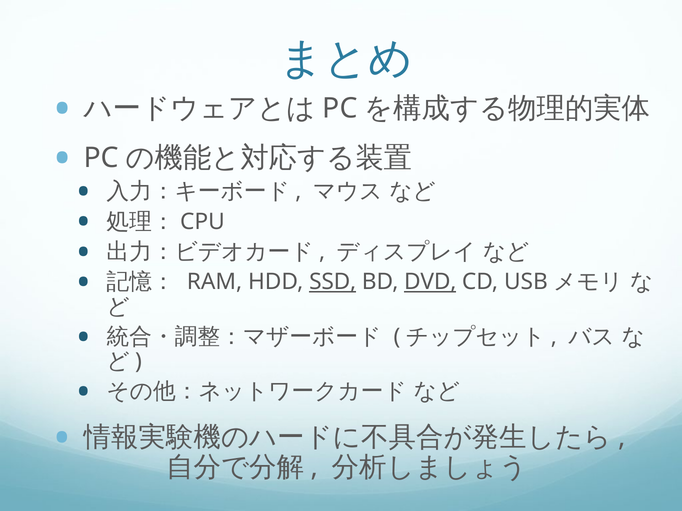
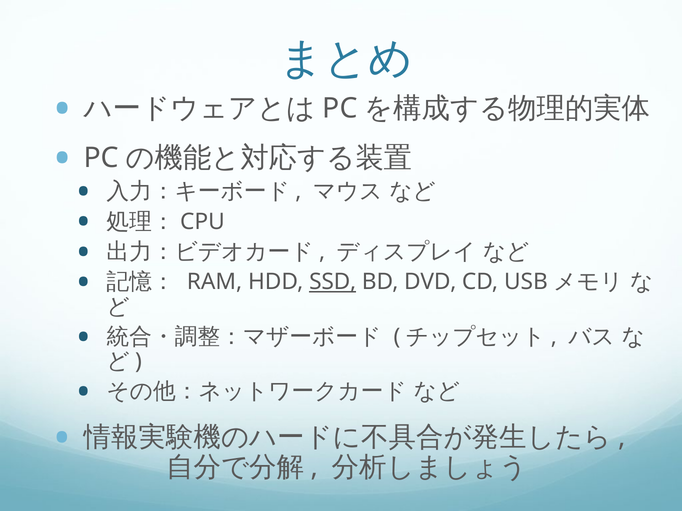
DVD underline: present -> none
